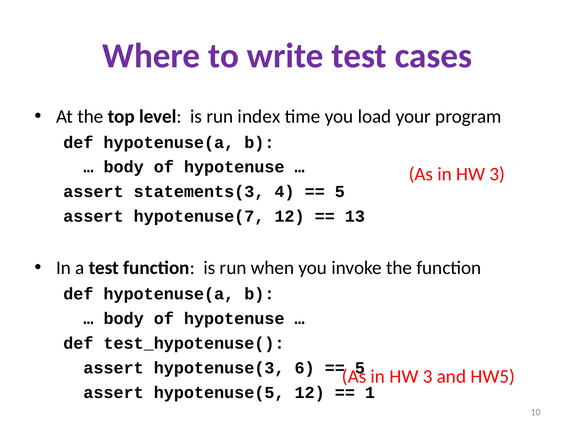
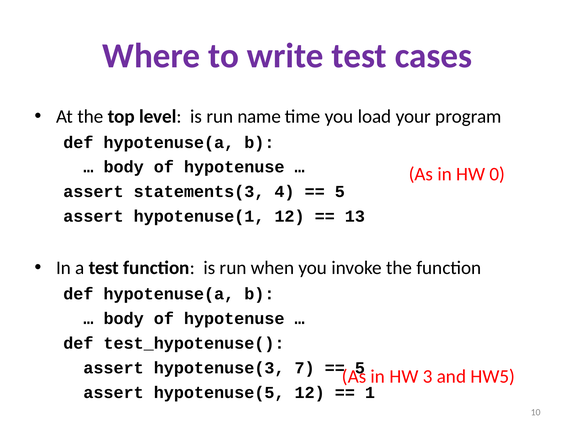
index: index -> name
3 at (497, 174): 3 -> 0
hypotenuse(7: hypotenuse(7 -> hypotenuse(1
6: 6 -> 7
